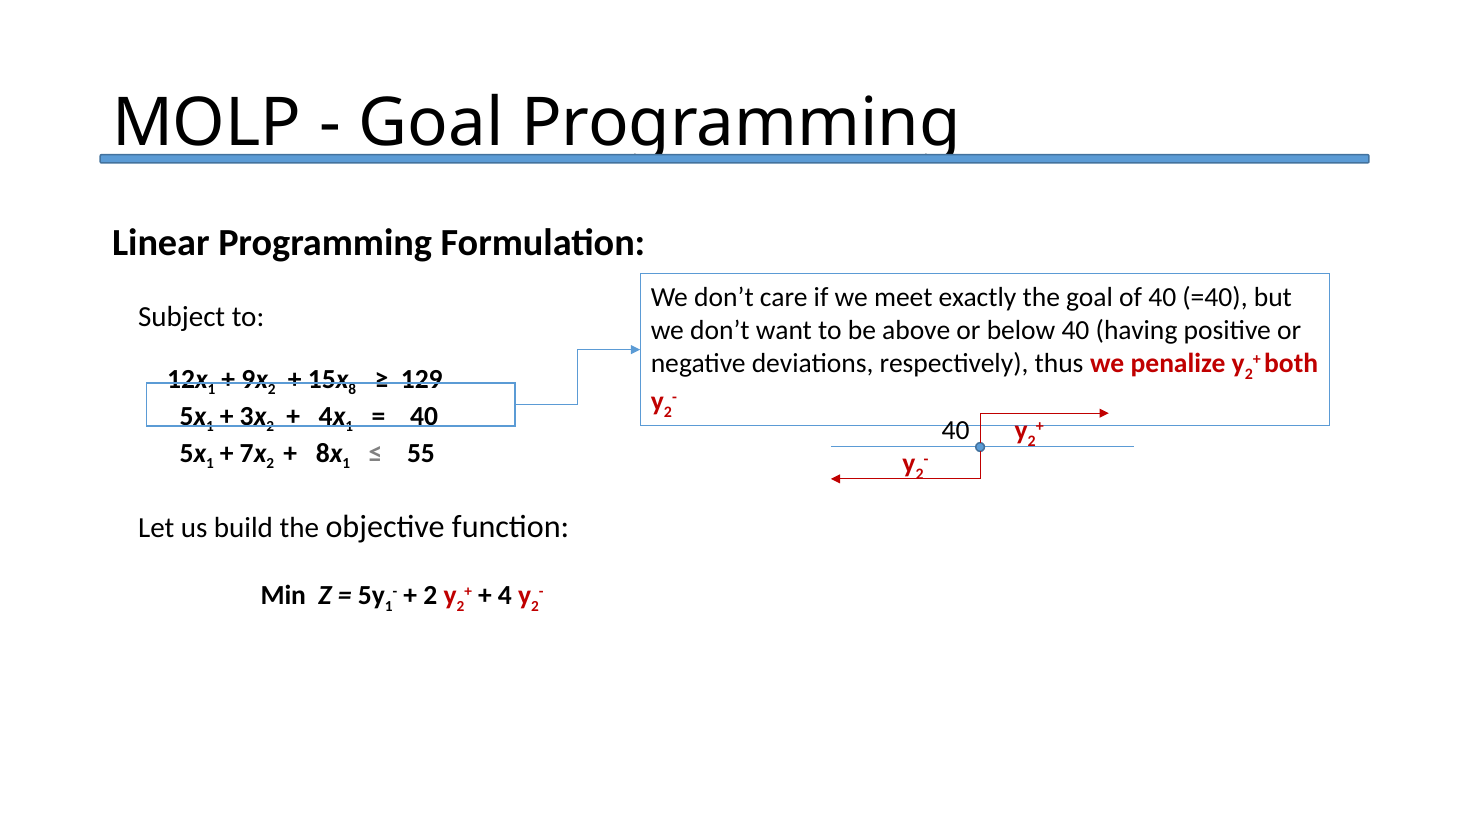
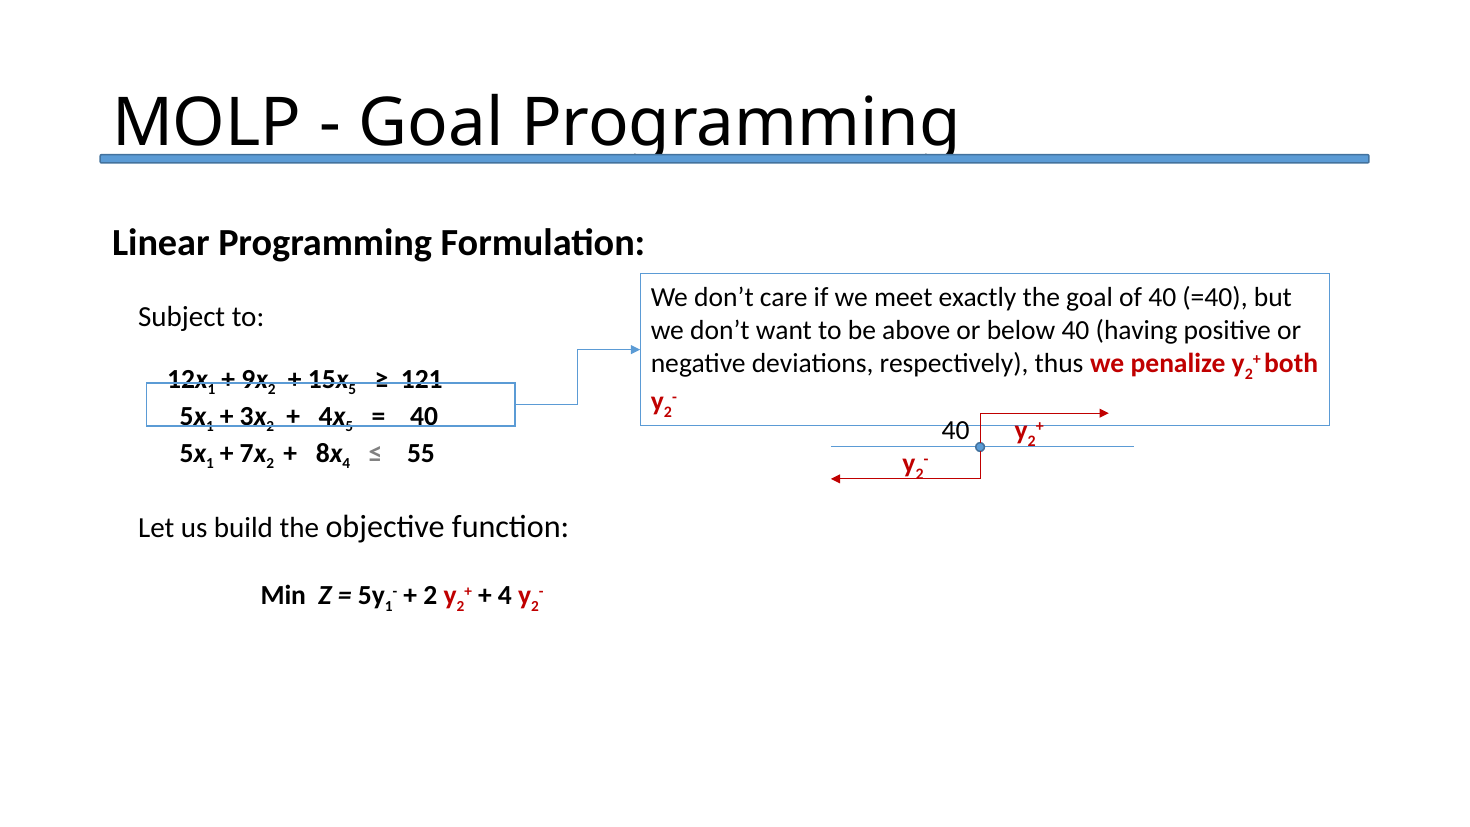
8 at (352, 390): 8 -> 5
129: 129 -> 121
1 at (349, 427): 1 -> 5
1 at (346, 464): 1 -> 4
